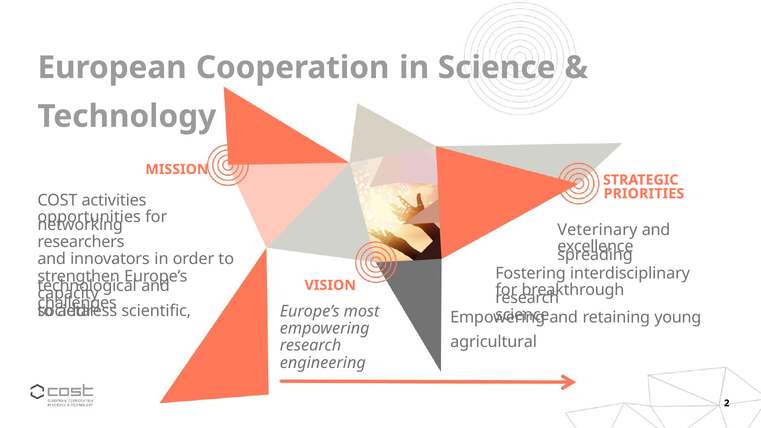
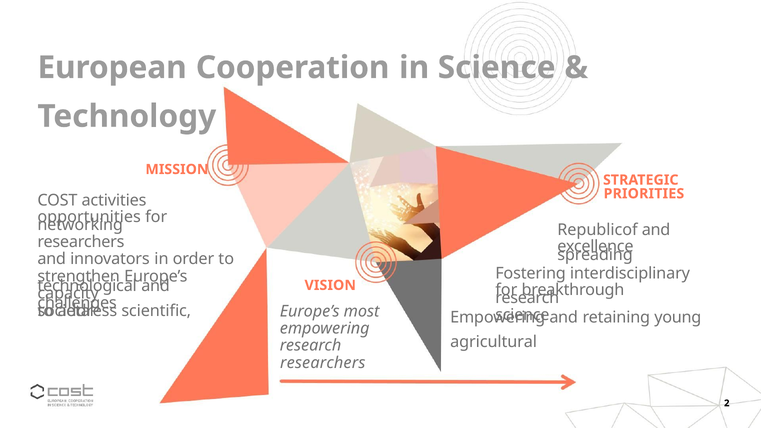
Veterinary: Veterinary -> Republicof
engineering at (323, 363): engineering -> researchers
